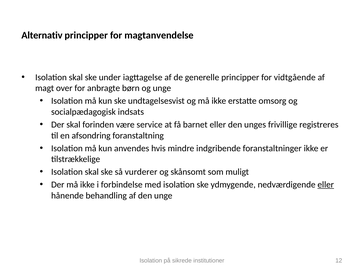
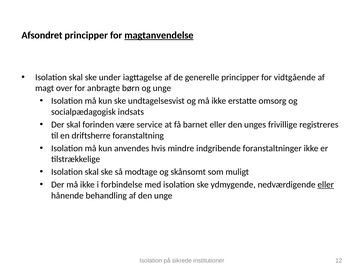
Alternativ: Alternativ -> Afsondret
magtanvendelse underline: none -> present
afsondring: afsondring -> driftsherre
vurderer: vurderer -> modtage
